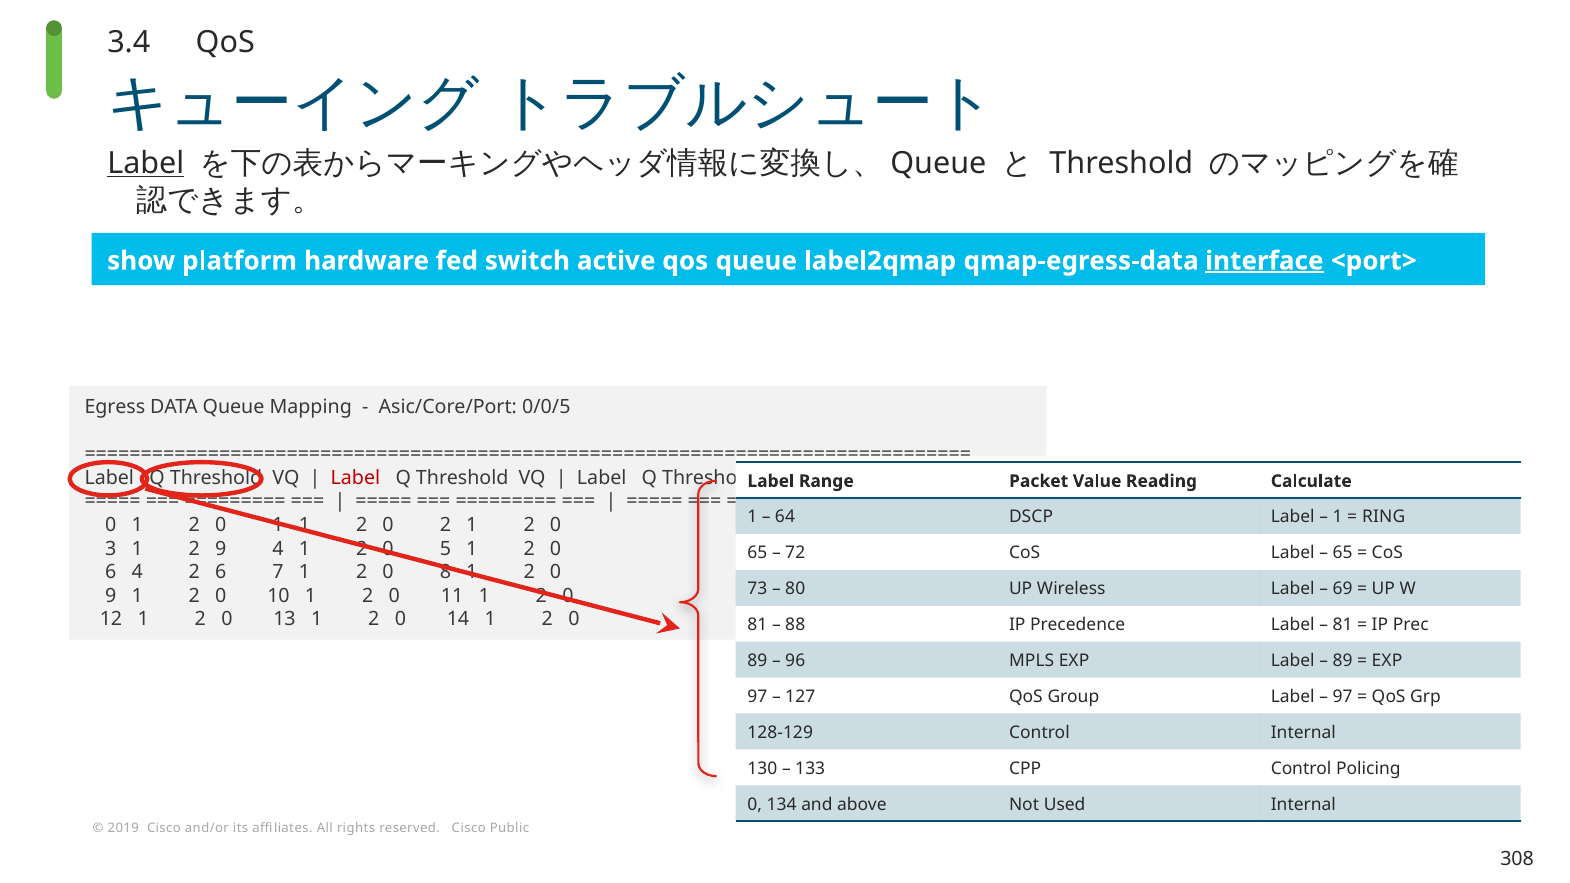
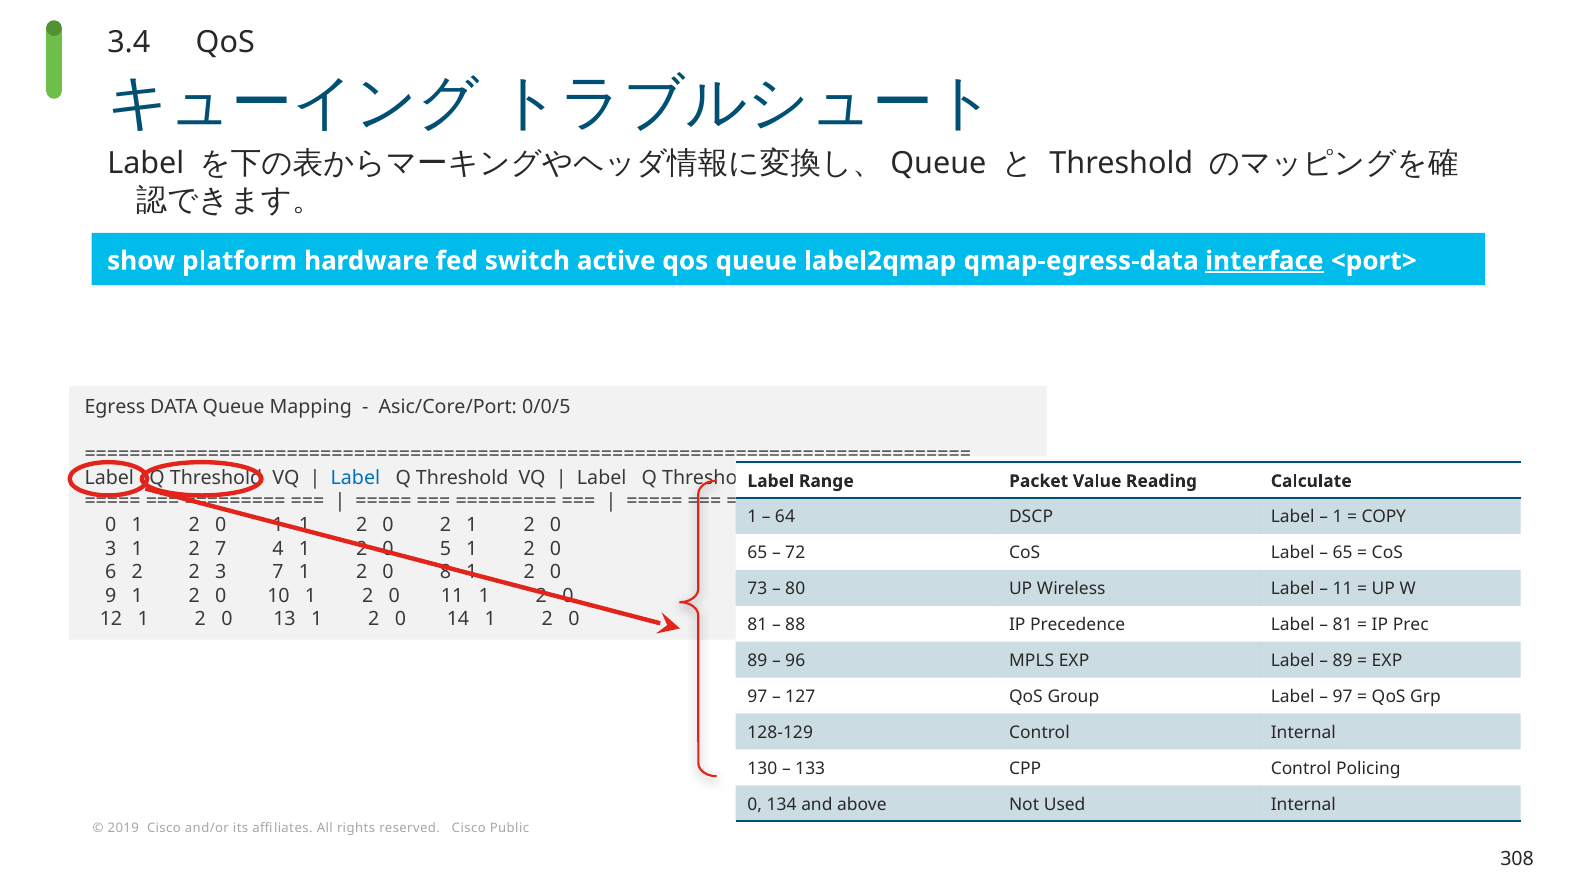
Label at (146, 163) underline: present -> none
Label at (355, 478) colour: red -> blue
RING: RING -> COPY
2 9: 9 -> 7
6 4: 4 -> 2
2 6: 6 -> 3
69 at (1343, 589): 69 -> 11
